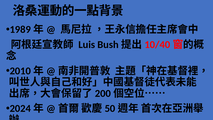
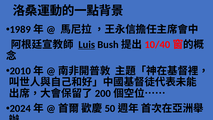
Luis underline: none -> present
